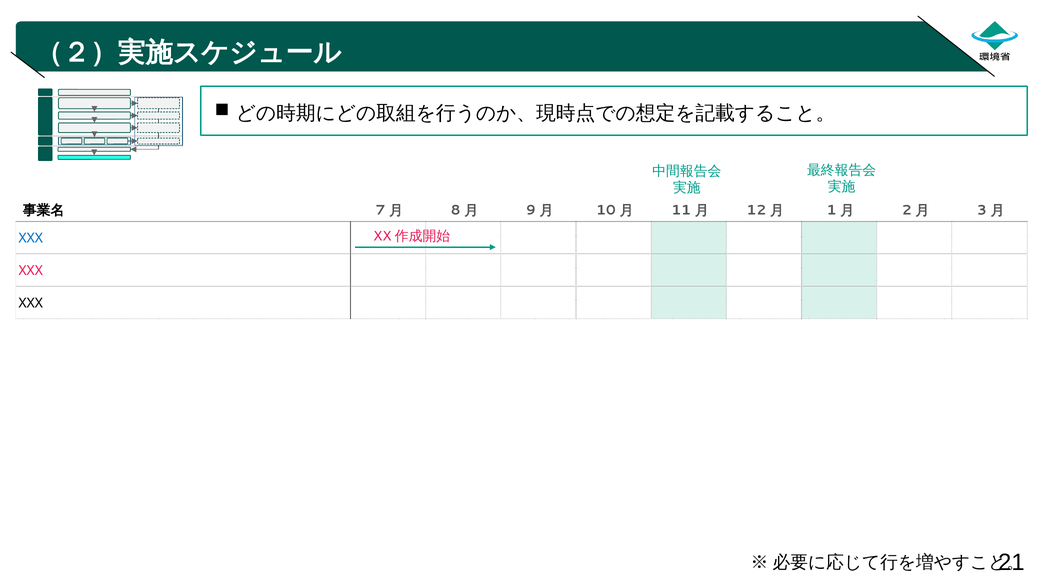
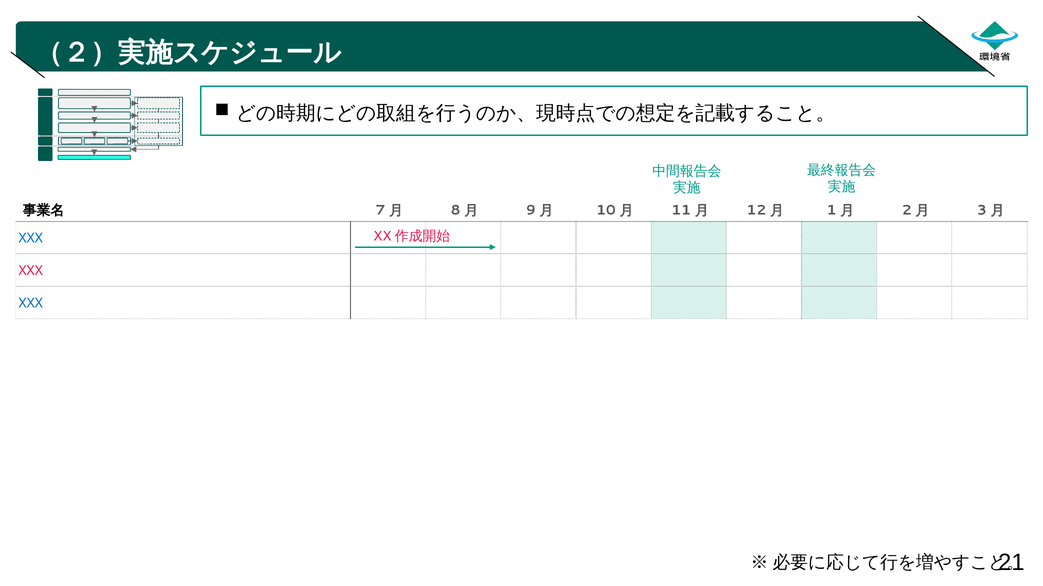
XXX at (31, 304) colour: black -> blue
